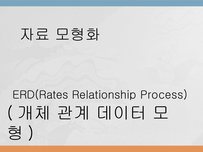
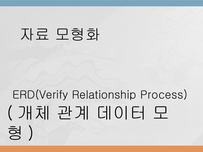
ERD(Rates: ERD(Rates -> ERD(Verify
